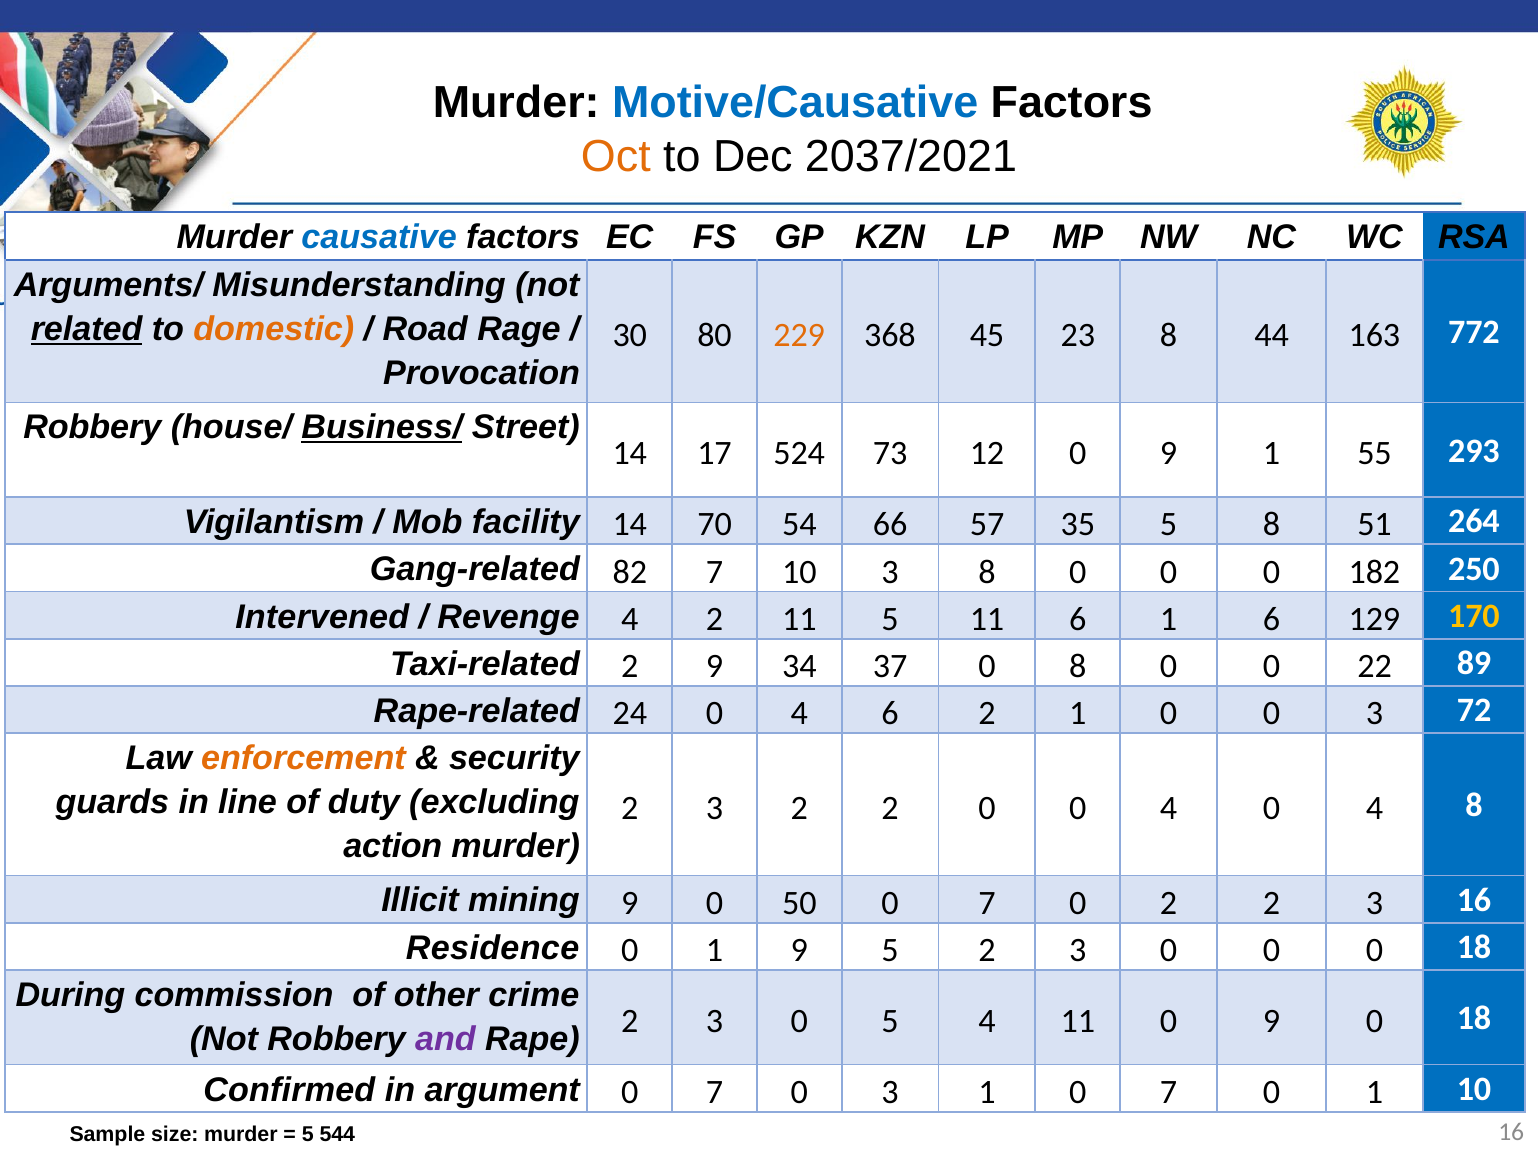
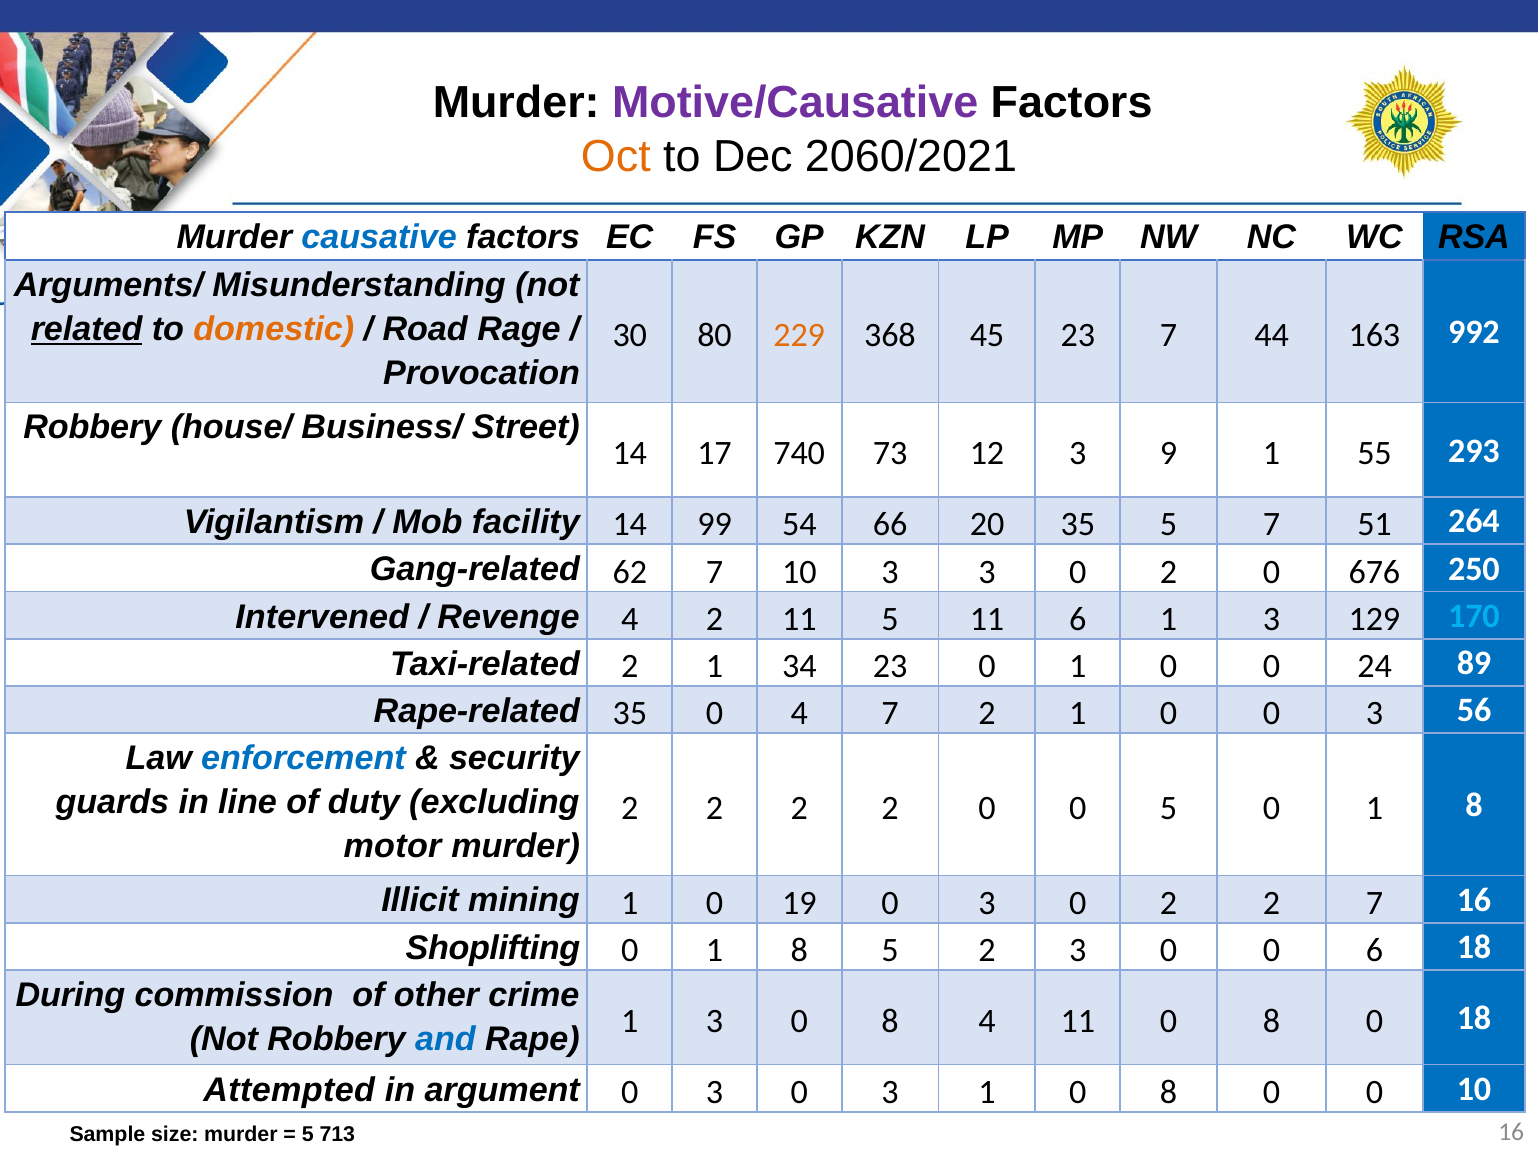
Motive/Causative colour: blue -> purple
2037/2021: 2037/2021 -> 2060/2021
23 8: 8 -> 7
772: 772 -> 992
Business/ underline: present -> none
524: 524 -> 740
12 0: 0 -> 3
70: 70 -> 99
57: 57 -> 20
5 8: 8 -> 7
82: 82 -> 62
3 8: 8 -> 3
0 at (1169, 572): 0 -> 2
182: 182 -> 676
6 1 6: 6 -> 3
170 colour: yellow -> light blue
Taxi-related 2 9: 9 -> 1
34 37: 37 -> 23
8 at (1078, 666): 8 -> 1
22: 22 -> 24
Rape-related 24: 24 -> 35
4 6: 6 -> 7
72: 72 -> 56
enforcement colour: orange -> blue
3 at (714, 808): 3 -> 2
0 0 4: 4 -> 5
4 at (1374, 808): 4 -> 1
action: action -> motor
mining 9: 9 -> 1
50: 50 -> 19
7 at (987, 903): 7 -> 3
2 2 3: 3 -> 7
Residence: Residence -> Shoplifting
9 at (799, 950): 9 -> 8
3 0 0 0: 0 -> 6
and colour: purple -> blue
Rape 2: 2 -> 1
3 0 5: 5 -> 8
11 0 9: 9 -> 8
Confirmed: Confirmed -> Attempted
argument 0 7: 7 -> 3
1 0 7: 7 -> 8
1 at (1374, 1092): 1 -> 0
544: 544 -> 713
